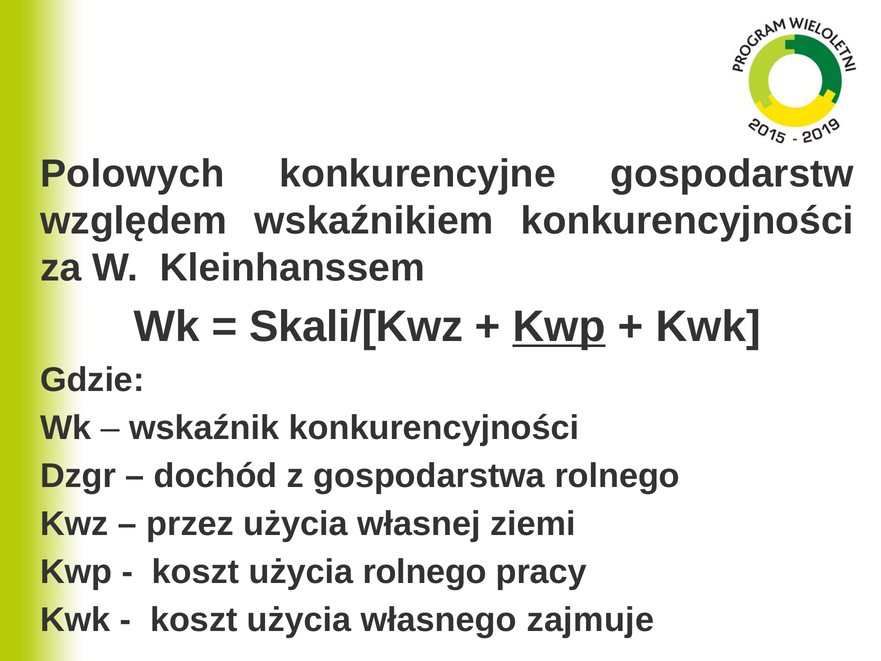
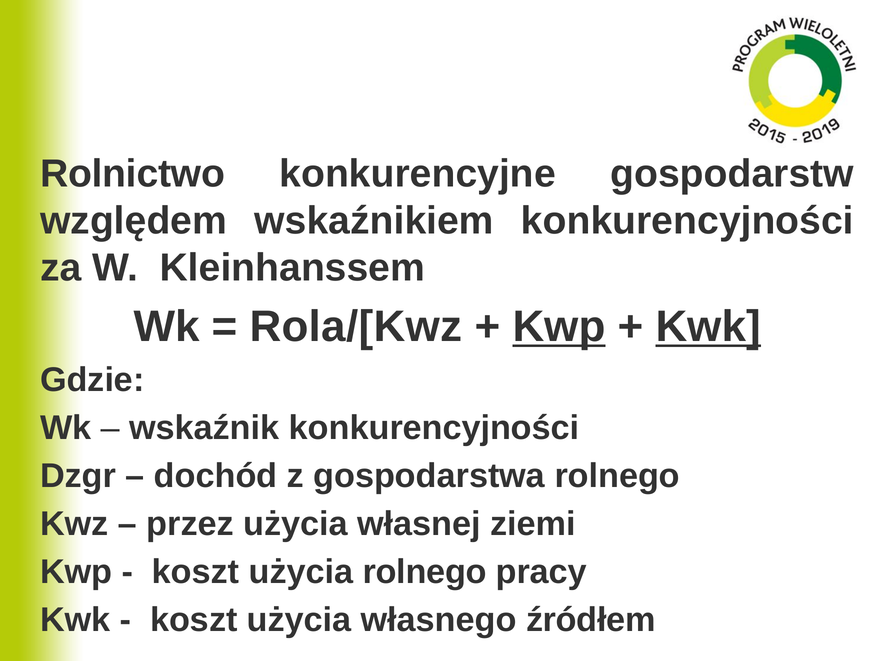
Polowych: Polowych -> Rolnictwo
Skali/[Kwz: Skali/[Kwz -> Rola/[Kwz
Kwk at (708, 327) underline: none -> present
zajmuje: zajmuje -> źródłem
